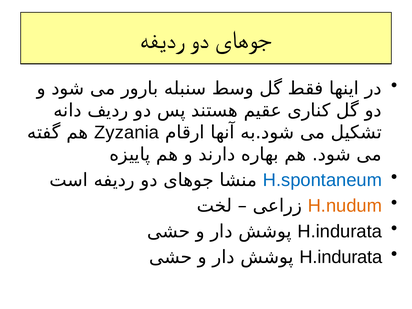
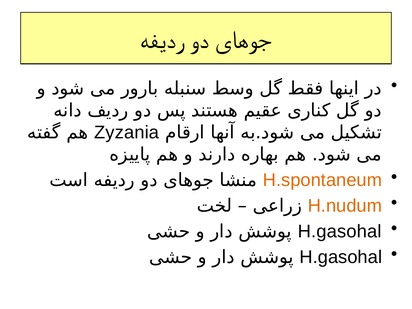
H.spontaneum colour: blue -> orange
H.indurata at (340, 231): H.indurata -> H.gasohal
H.indurata at (341, 257): H.indurata -> H.gasohal
